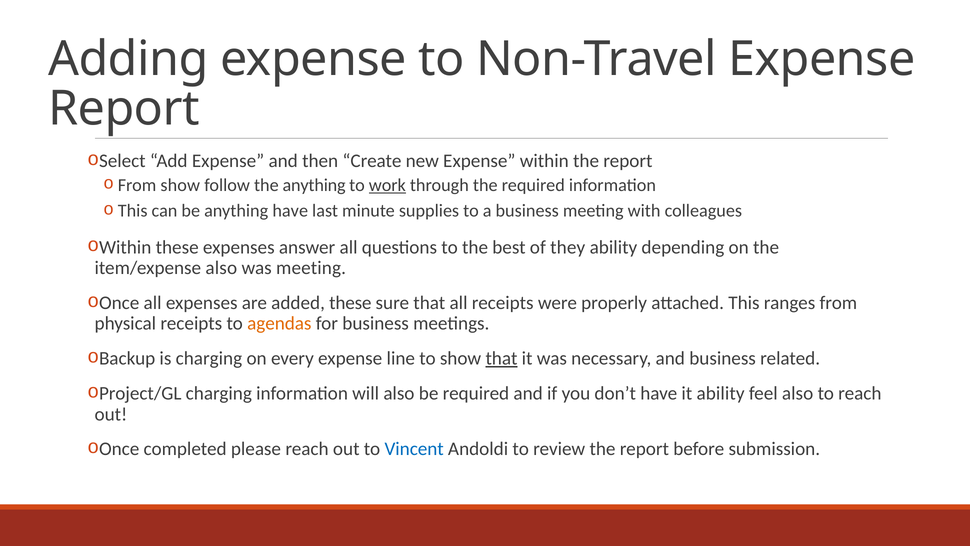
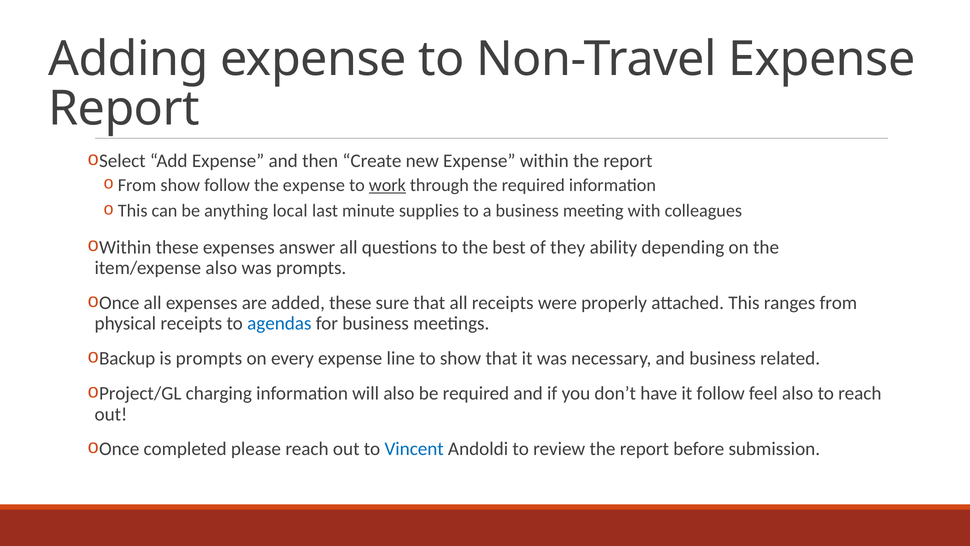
the anything: anything -> expense
anything have: have -> local
was meeting: meeting -> prompts
agendas colour: orange -> blue
is charging: charging -> prompts
that at (501, 358) underline: present -> none
it ability: ability -> follow
